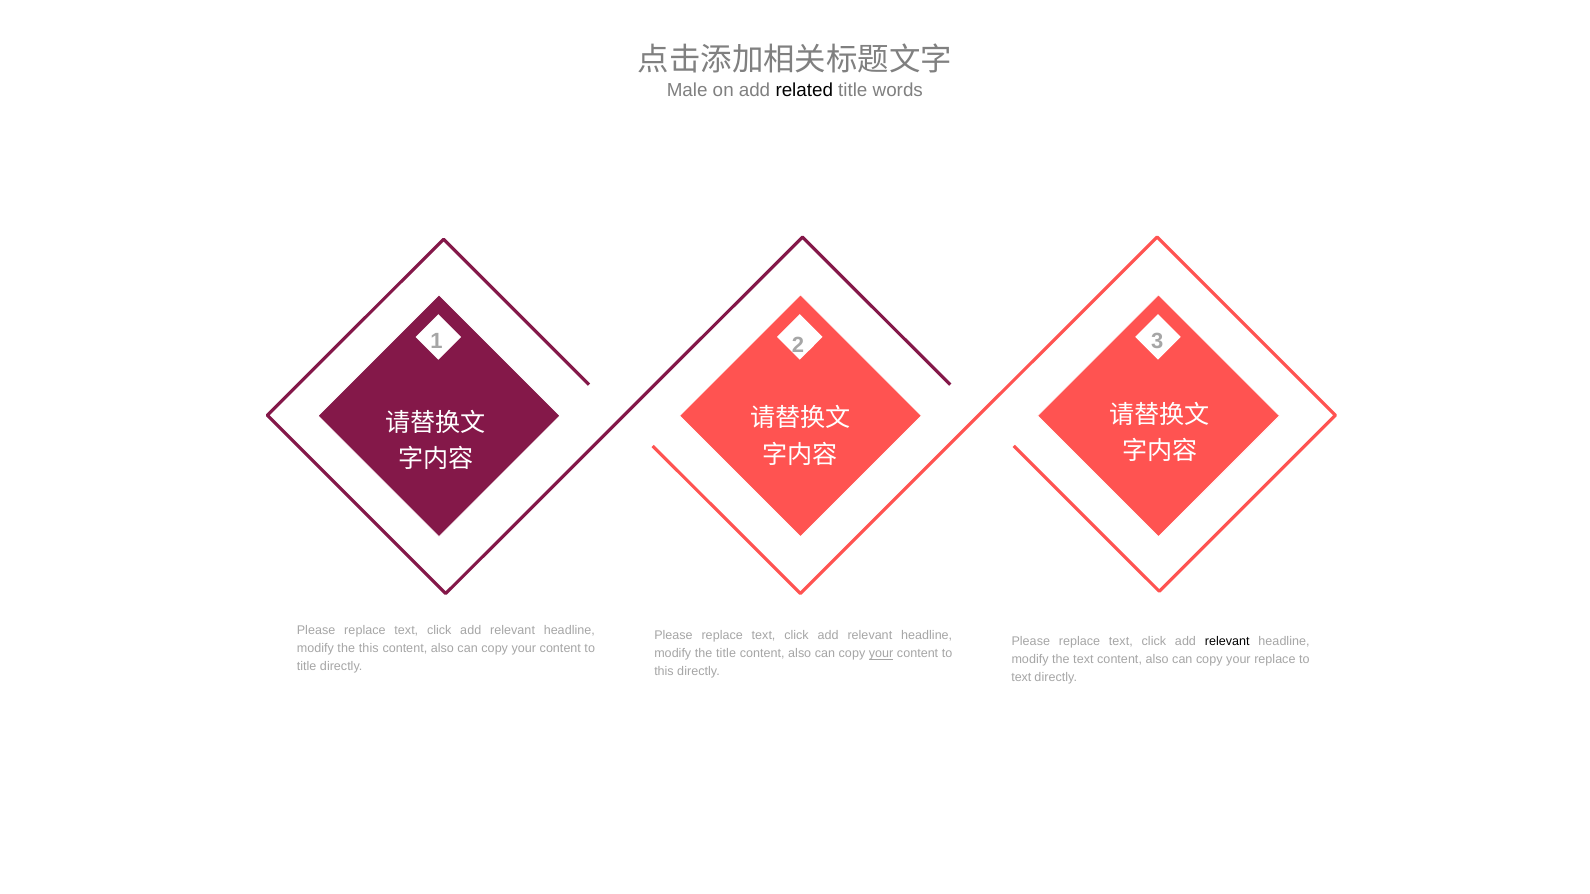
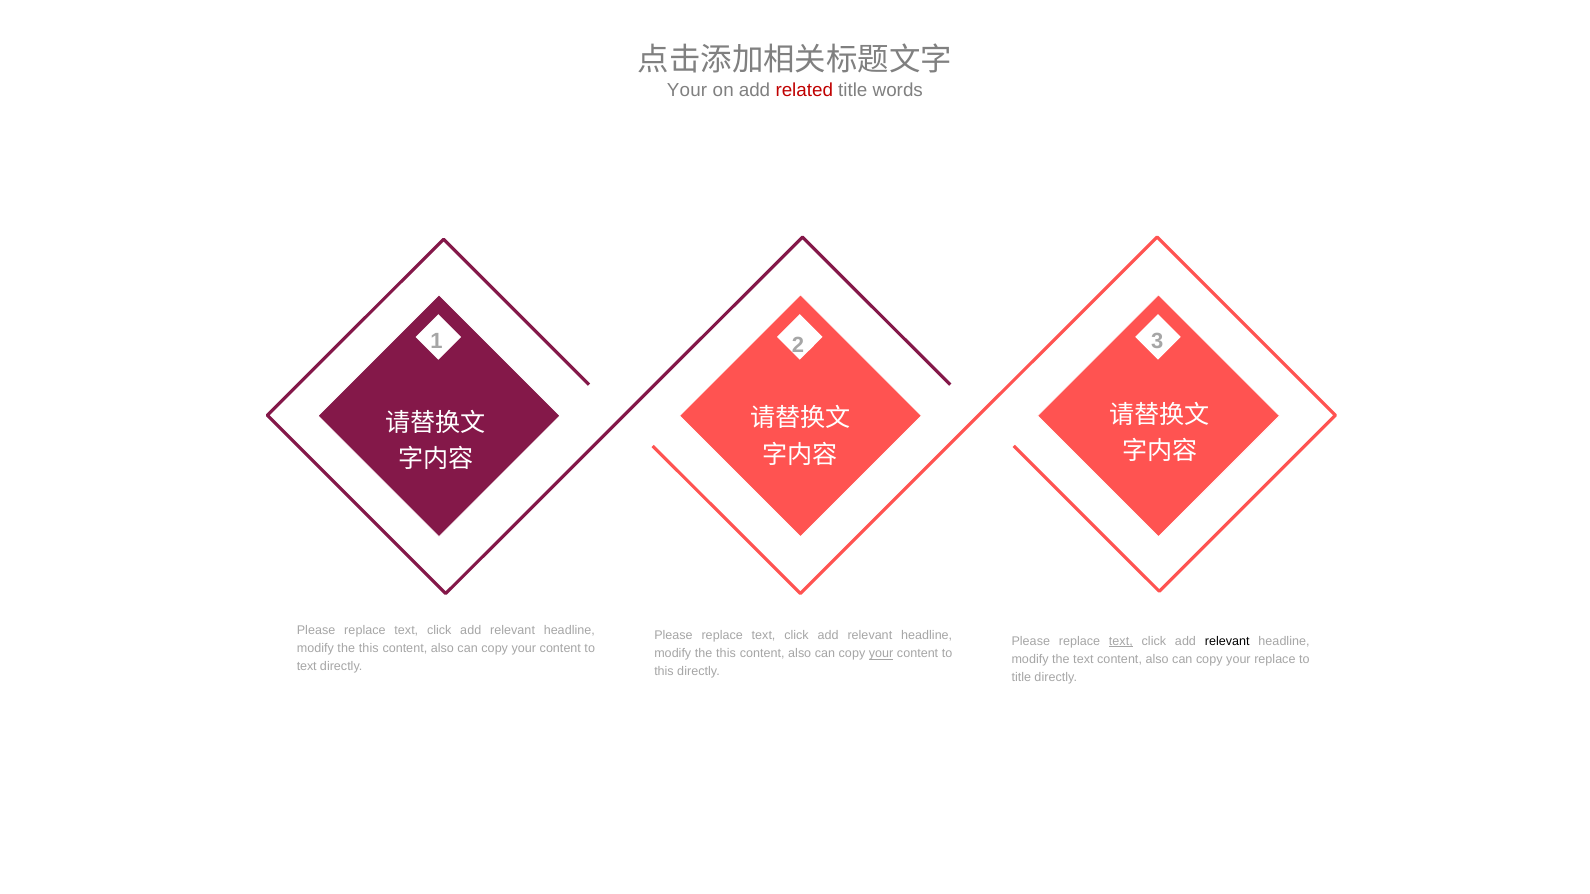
Male at (687, 91): Male -> Your
related colour: black -> red
text at (1121, 641) underline: none -> present
title at (726, 654): title -> this
title at (307, 666): title -> text
text at (1021, 678): text -> title
